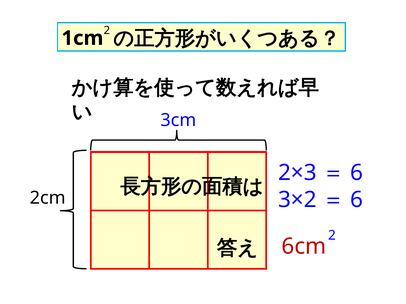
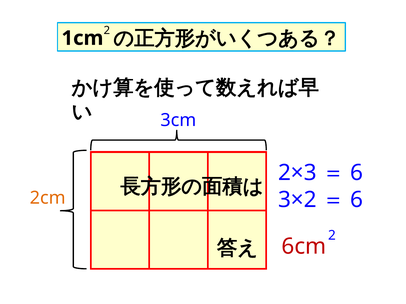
2cm colour: black -> orange
